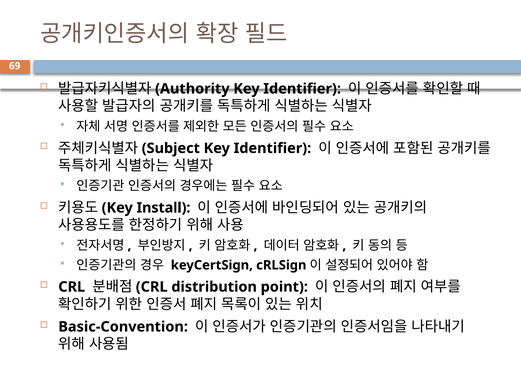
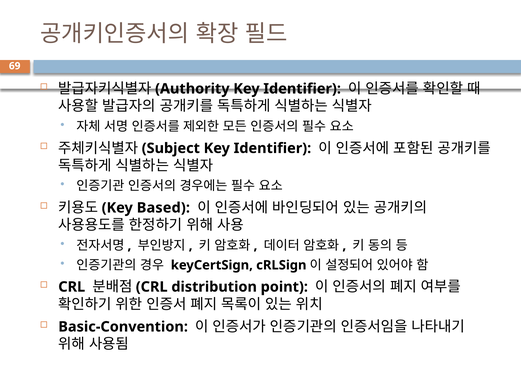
Install: Install -> Based
